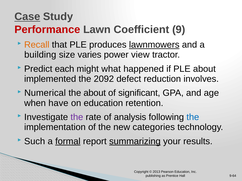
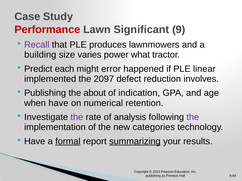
Case underline: present -> none
Coefficient: Coefficient -> Significant
Recall colour: orange -> purple
lawnmowers underline: present -> none
view: view -> what
what: what -> error
PLE about: about -> linear
2092: 2092 -> 2097
Numerical at (45, 93): Numerical -> Publishing
significant: significant -> indication
on education: education -> numerical
the at (193, 117) colour: blue -> purple
Such at (35, 142): Such -> Have
